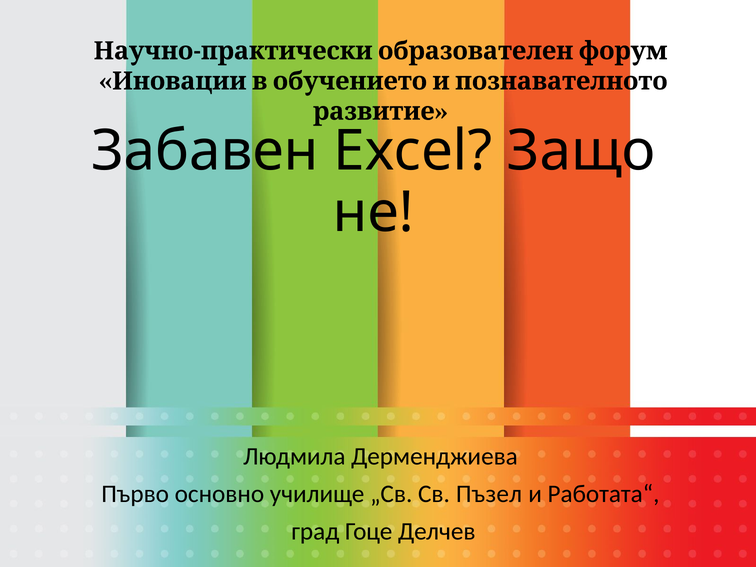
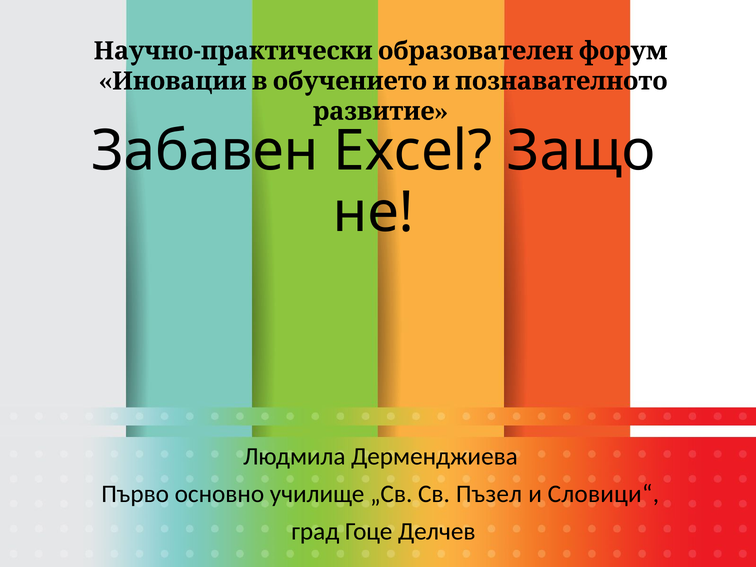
Работата“: Работата“ -> Словици“
